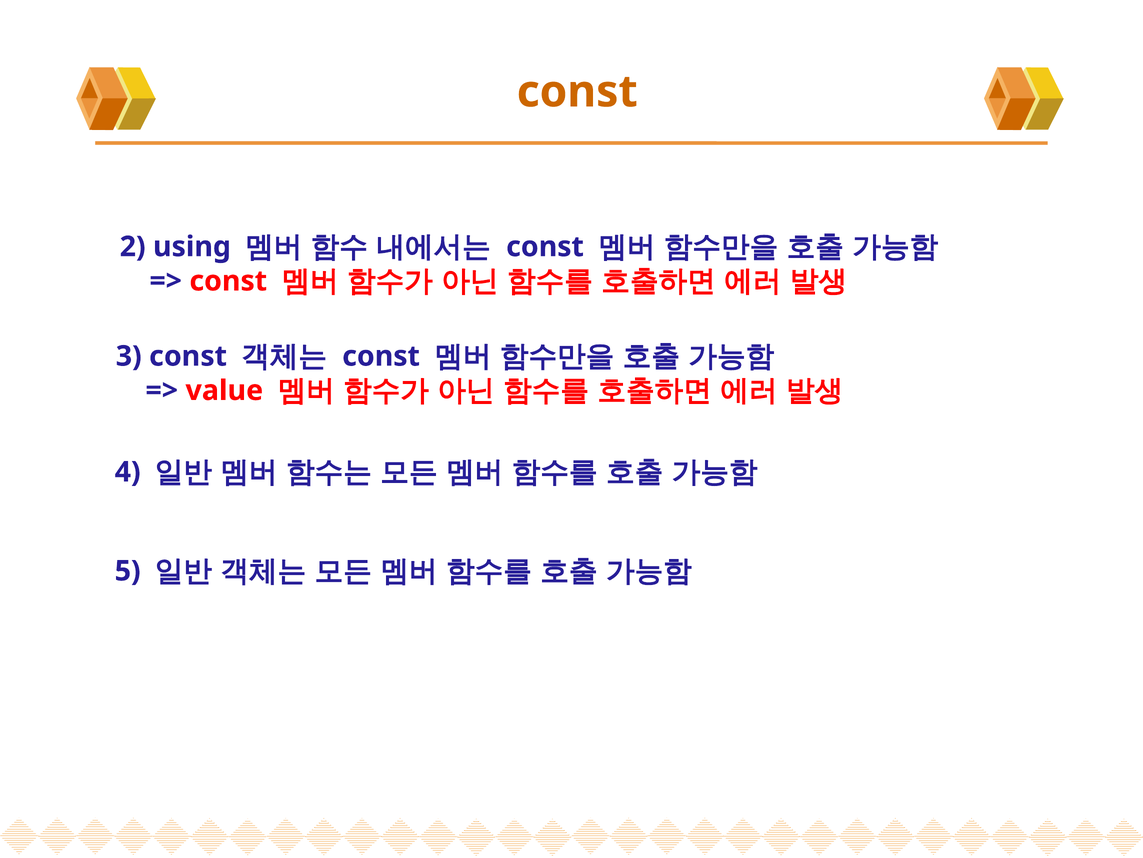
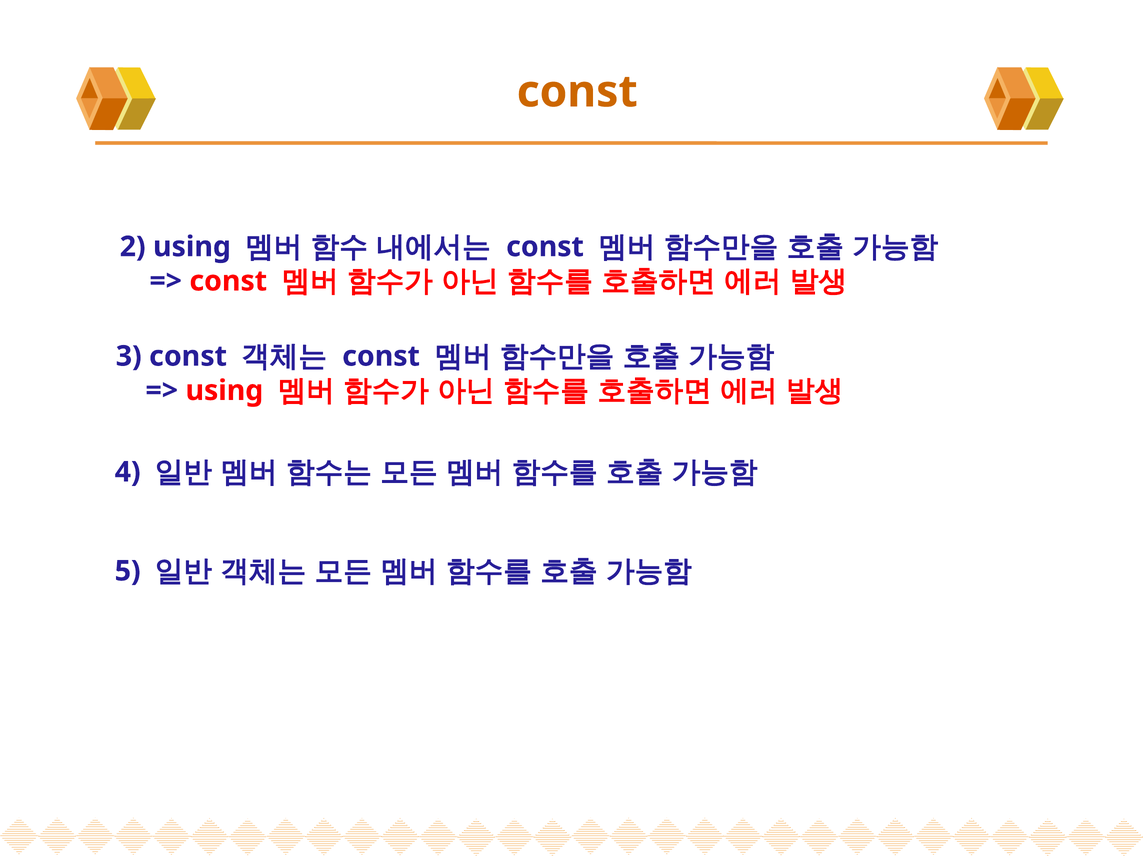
value at (224, 390): value -> using
